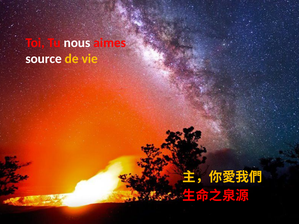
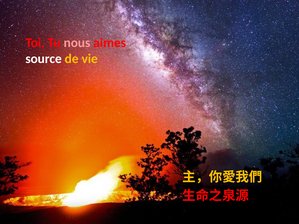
nous colour: white -> pink
